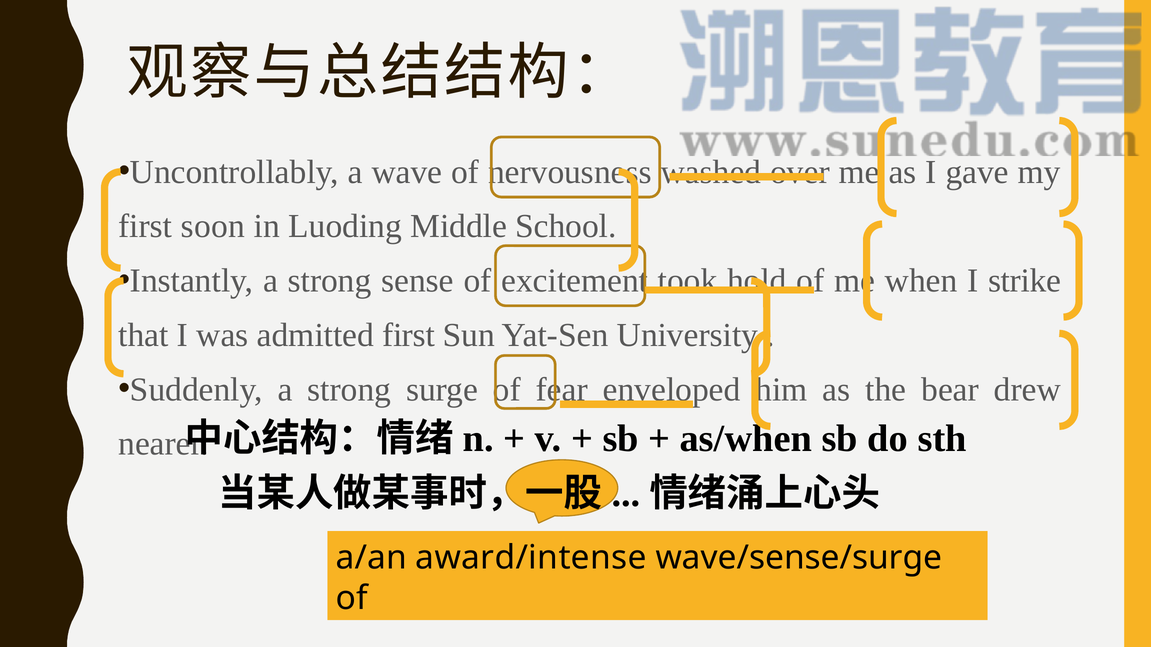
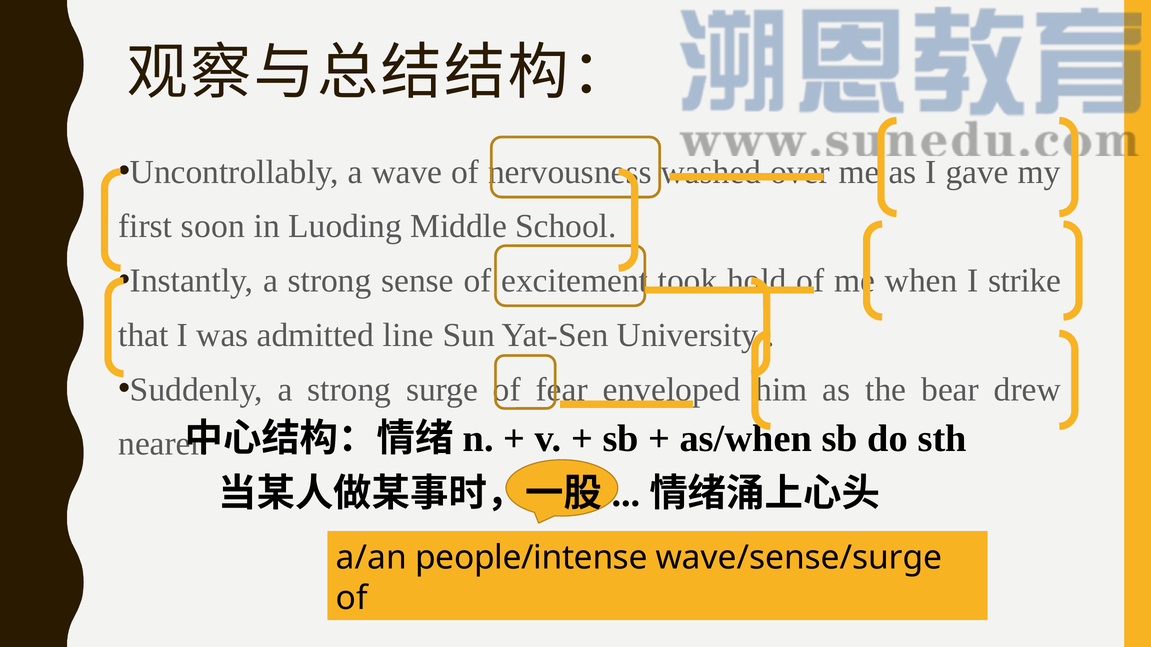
admitted first: first -> line
award/intense: award/intense -> people/intense
